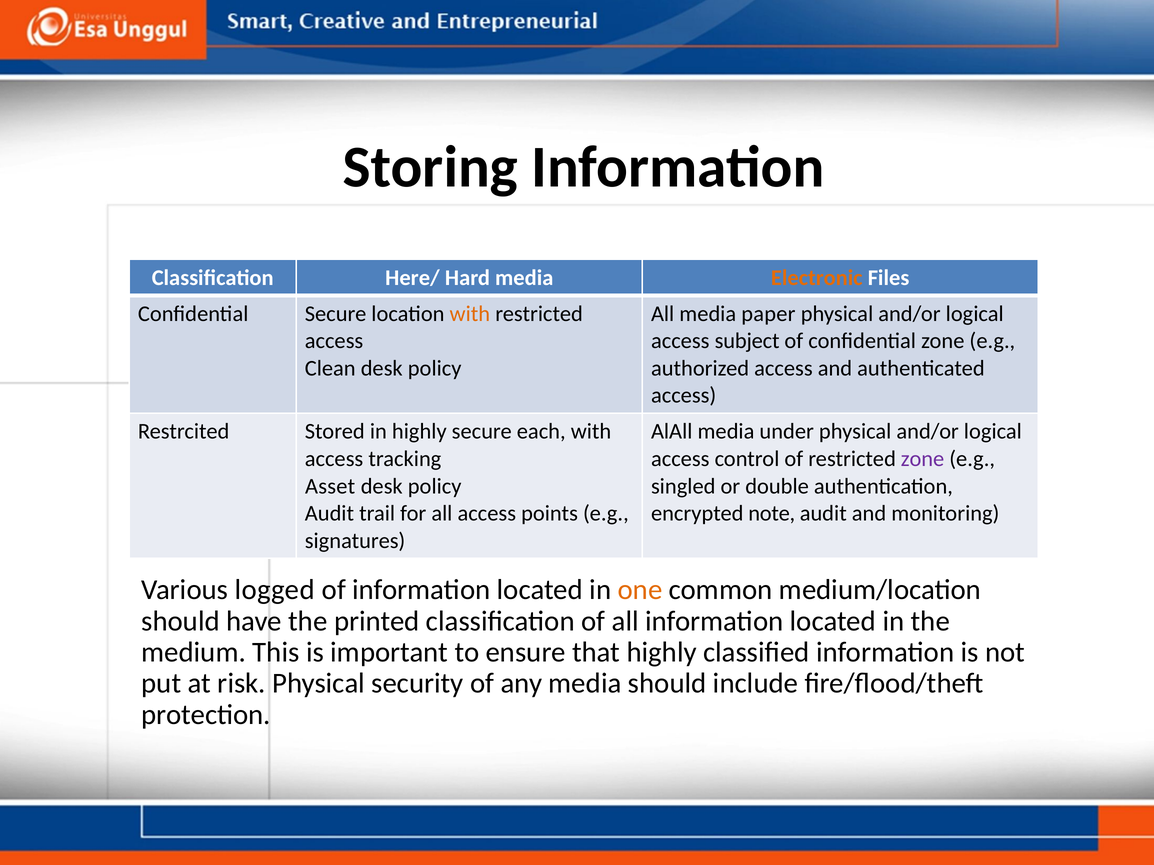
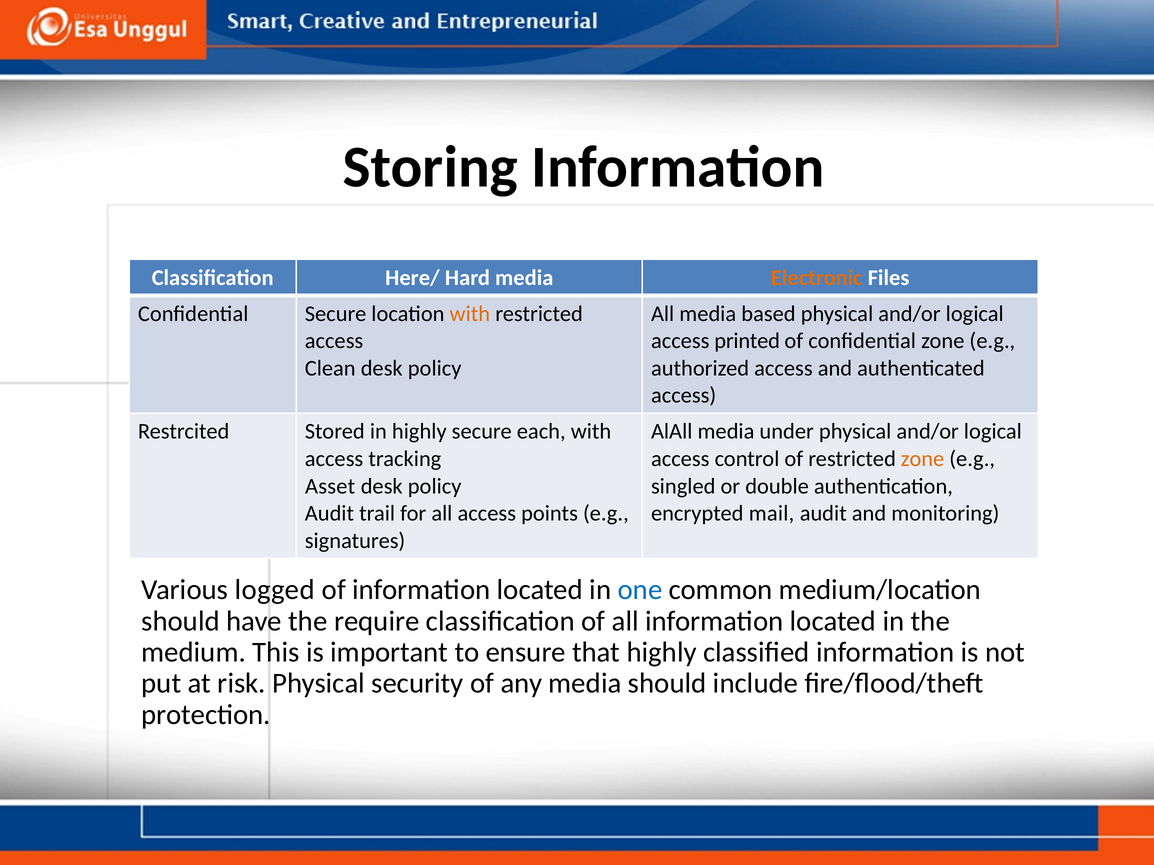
paper: paper -> based
subject: subject -> printed
zone at (923, 459) colour: purple -> orange
note: note -> mail
one colour: orange -> blue
printed: printed -> require
